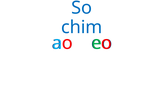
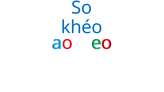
chim: chim -> khéo
